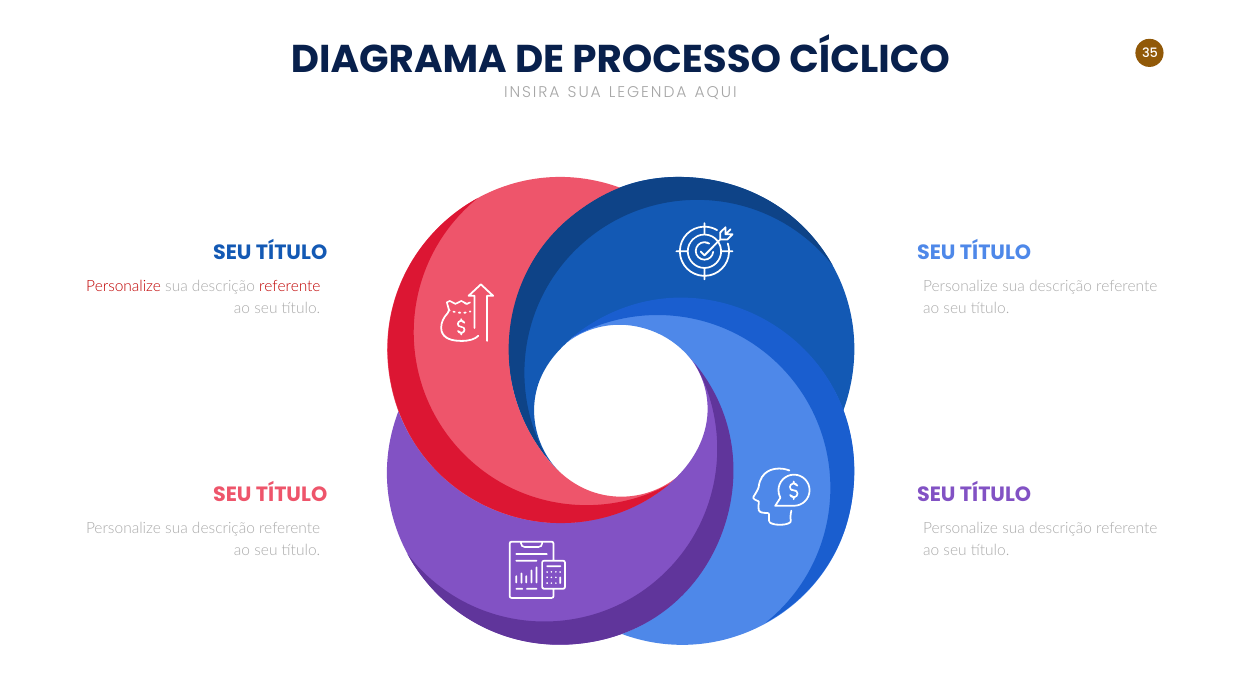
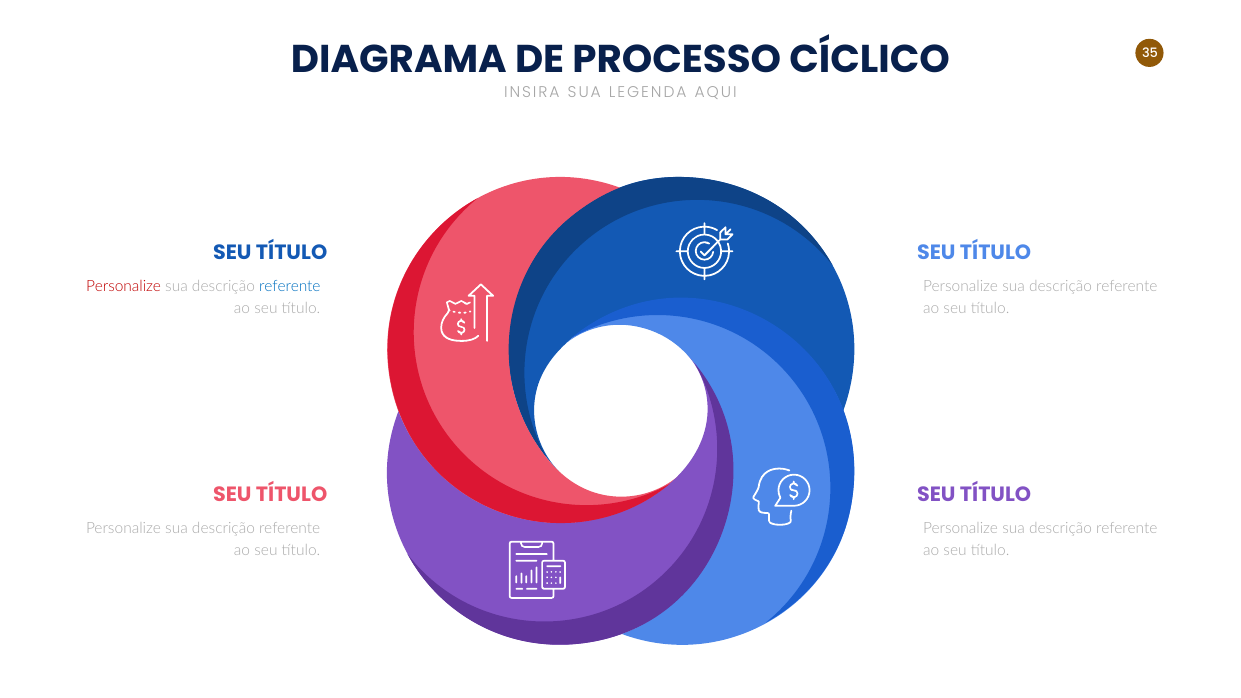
referente at (290, 286) colour: red -> blue
